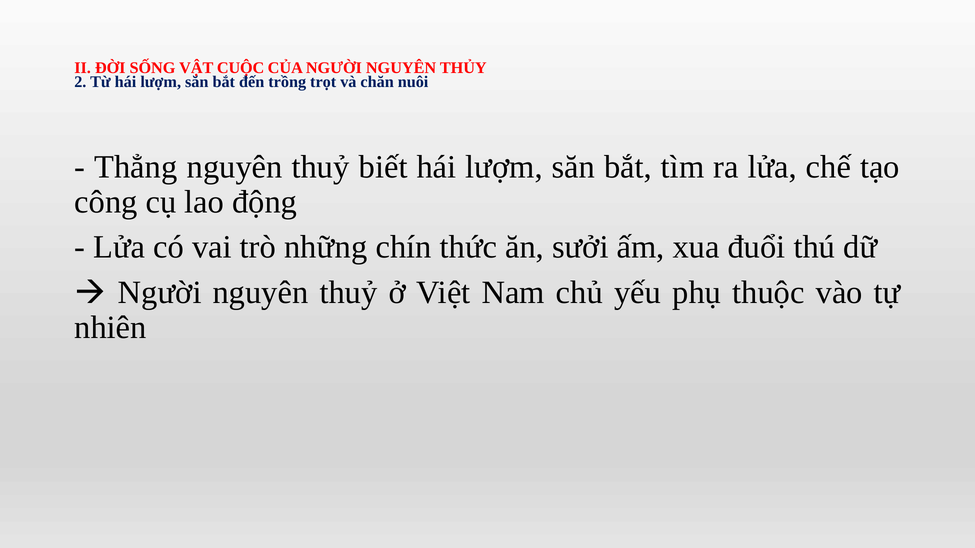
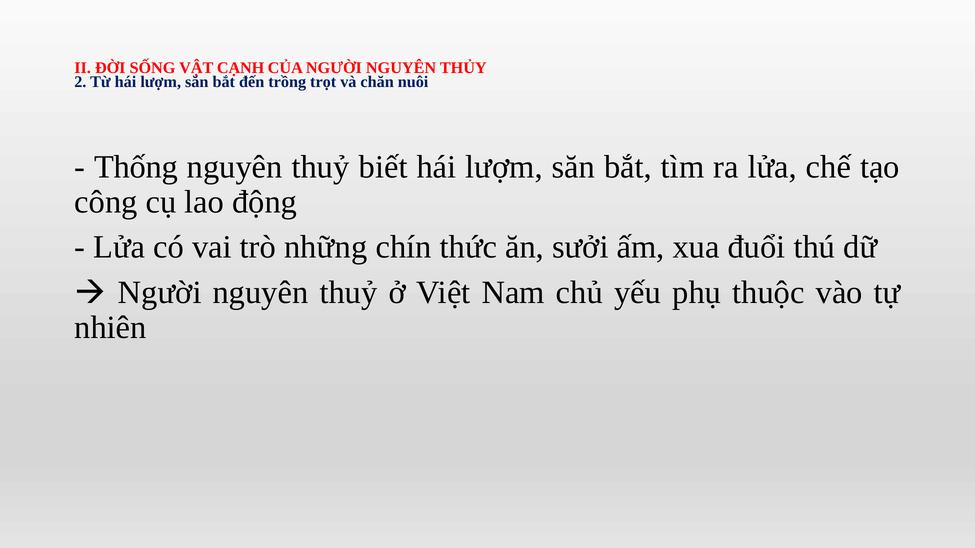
CUỘC: CUỘC -> CẠNH
Thẳng: Thẳng -> Thống
